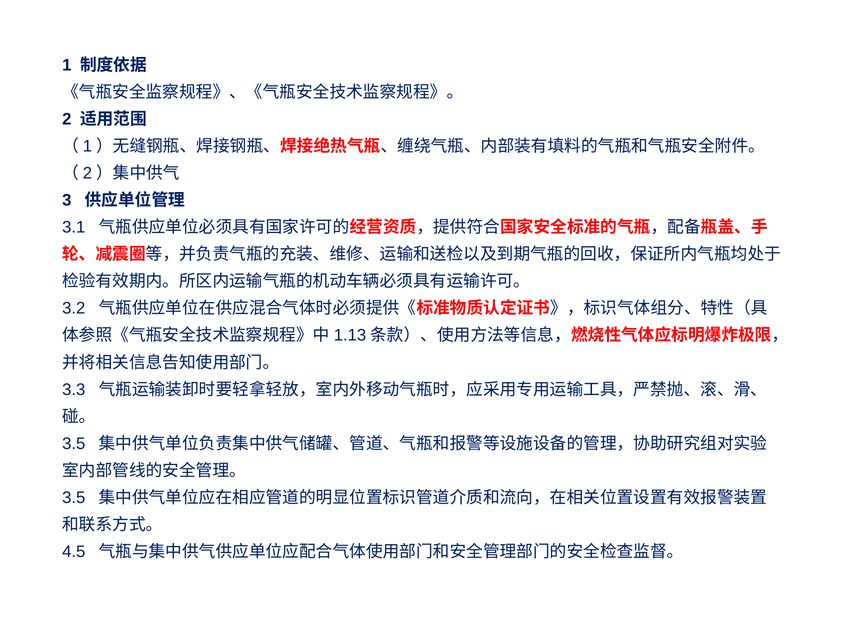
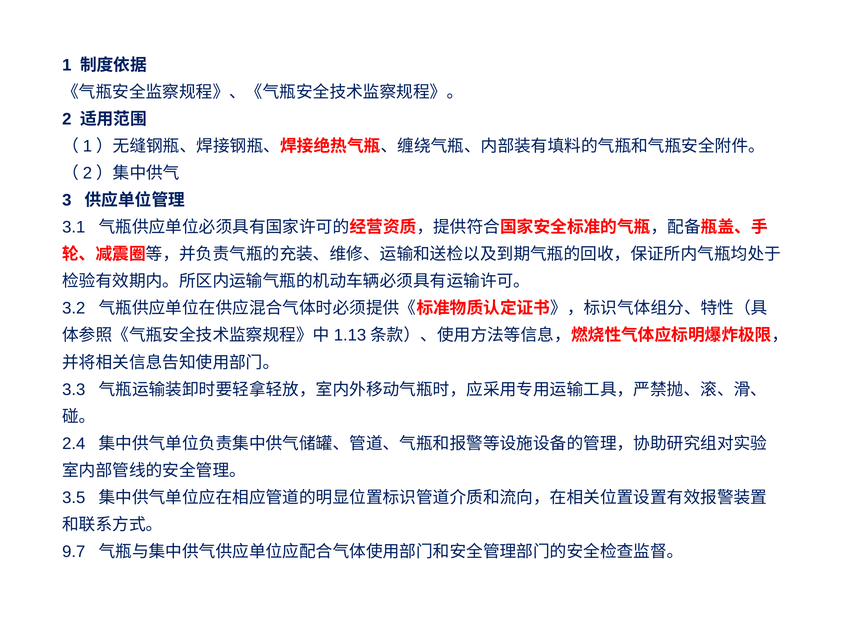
3.5 at (74, 443): 3.5 -> 2.4
4.5: 4.5 -> 9.7
